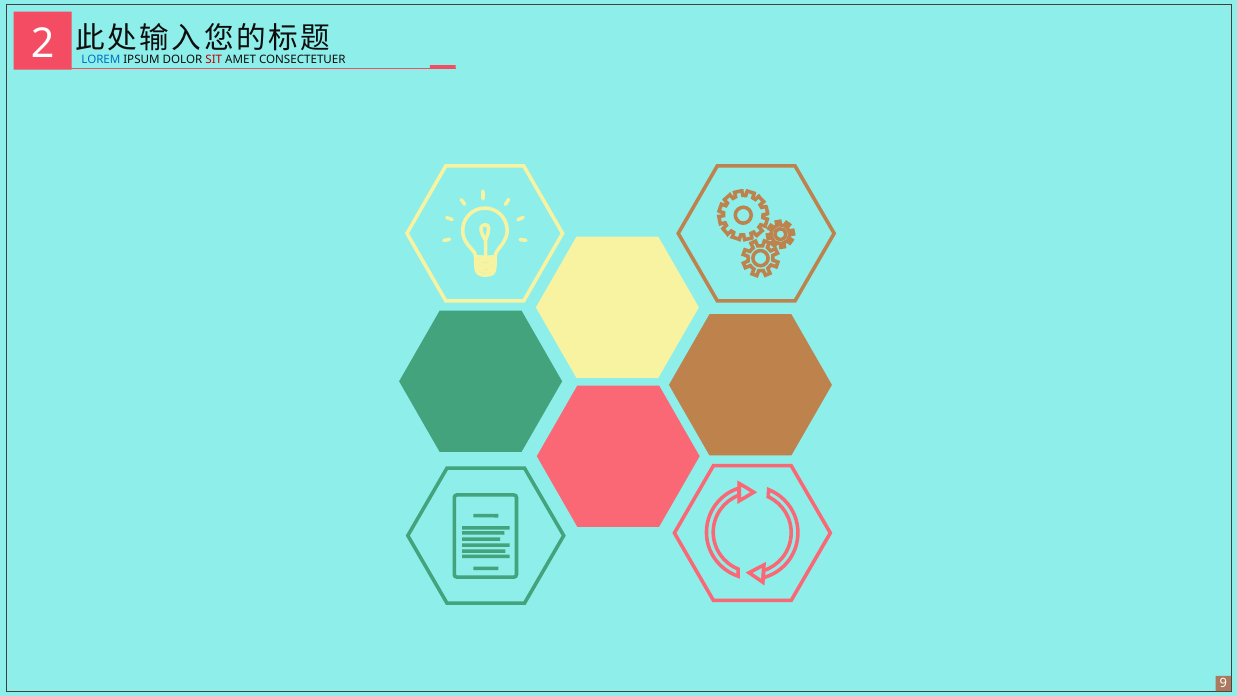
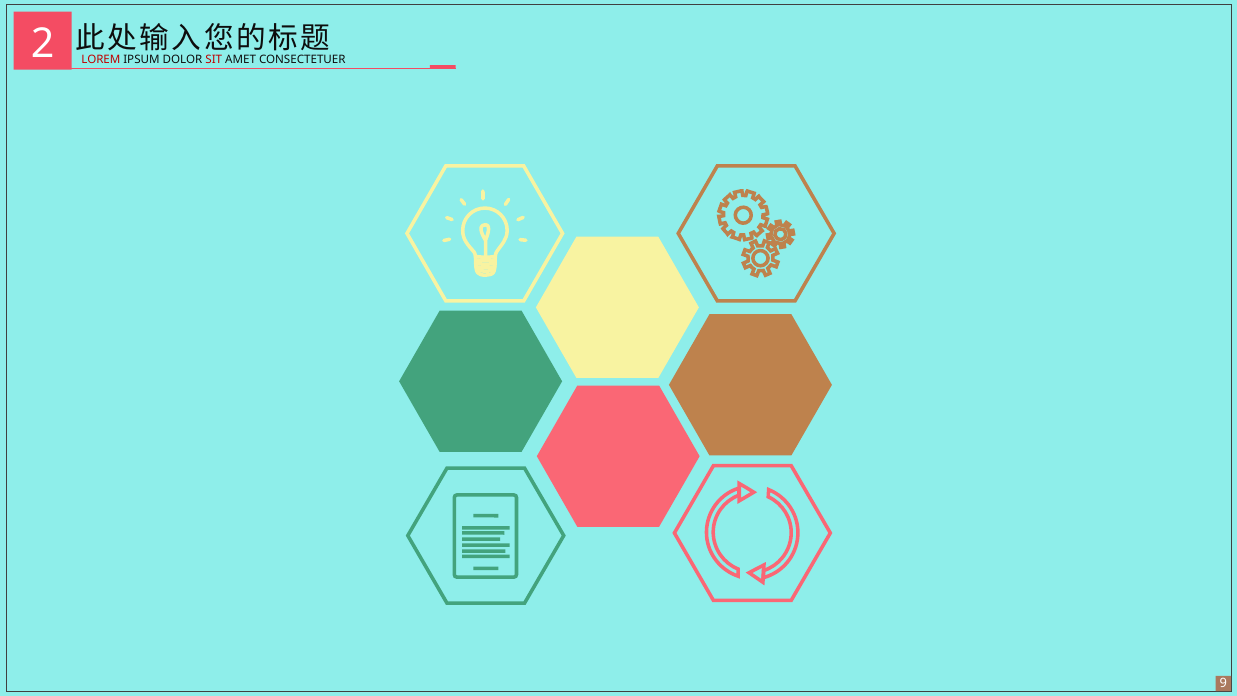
LOREM colour: blue -> red
